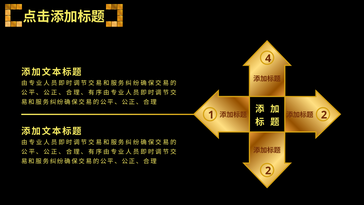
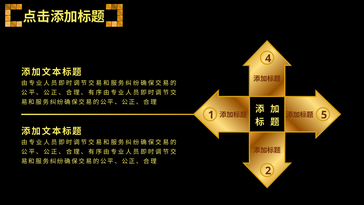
1 2: 2 -> 5
